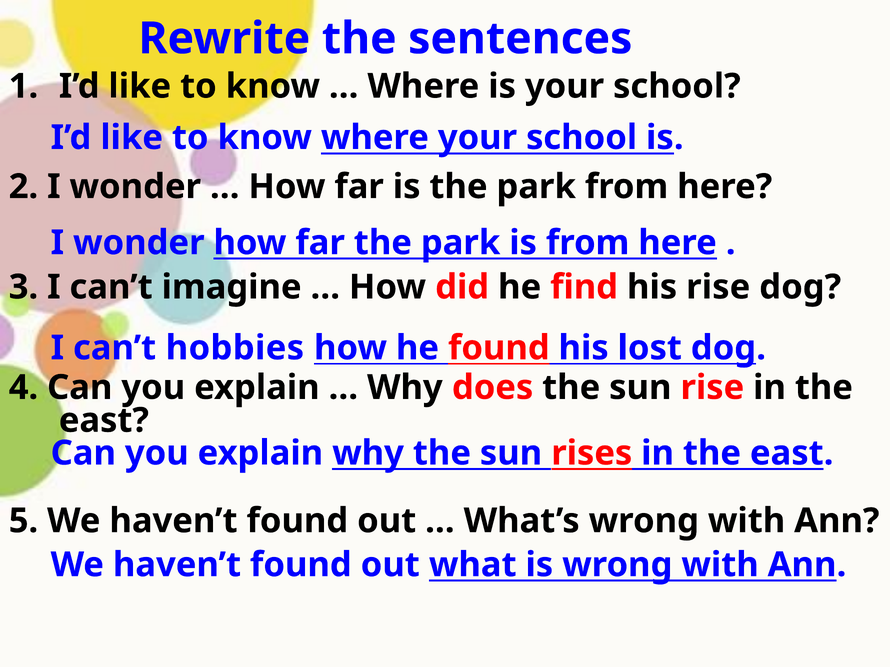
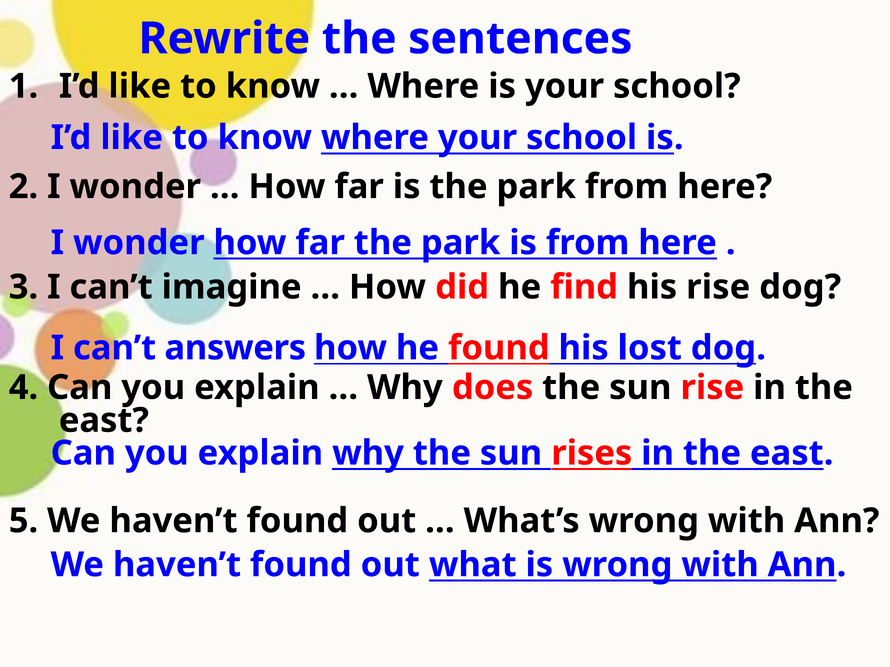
hobbies: hobbies -> answers
